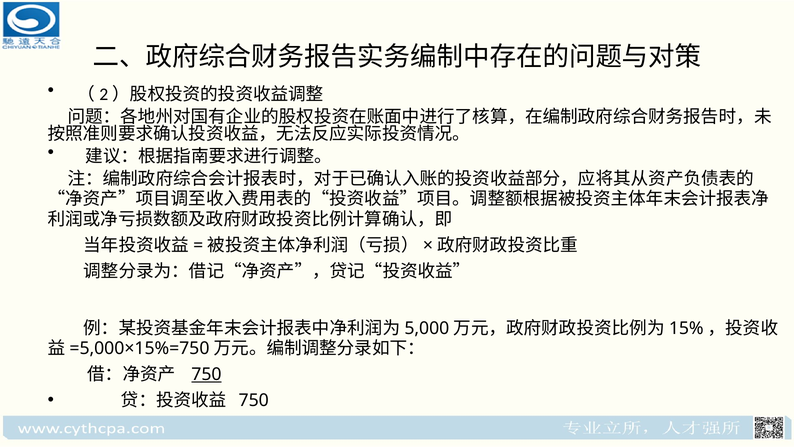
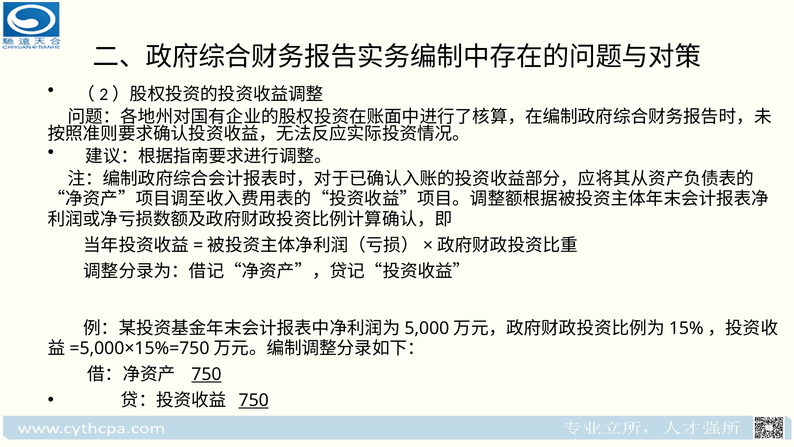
750 at (254, 400) underline: none -> present
